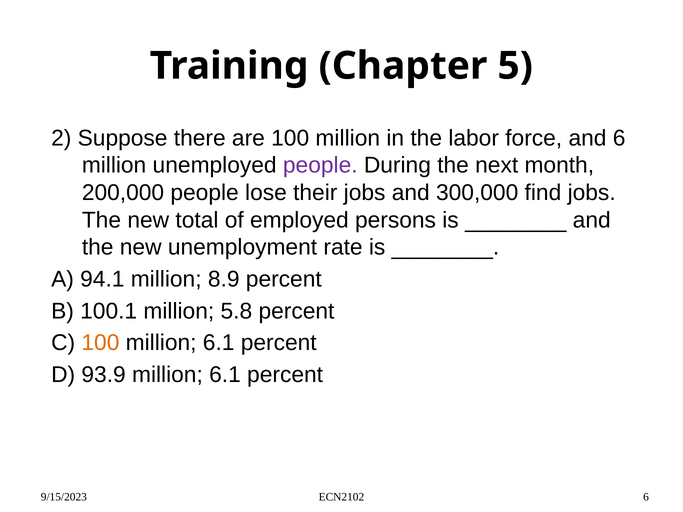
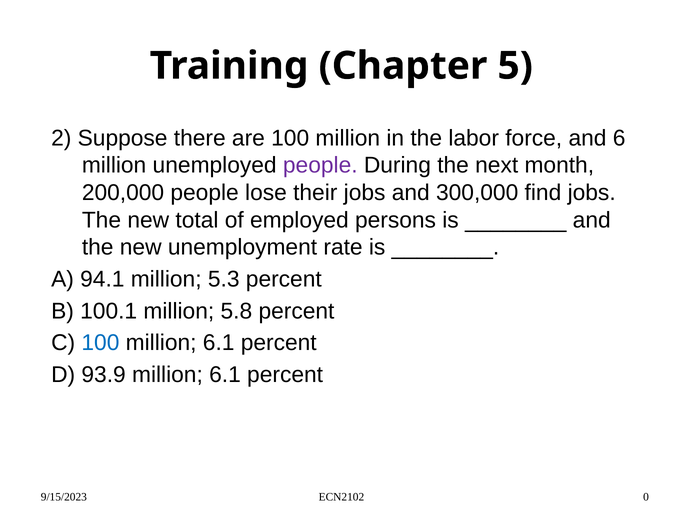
8.9: 8.9 -> 5.3
100 at (100, 343) colour: orange -> blue
ECN2102 6: 6 -> 0
